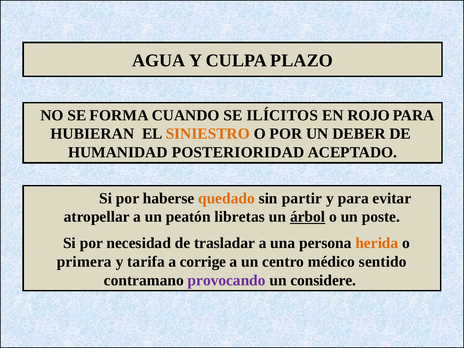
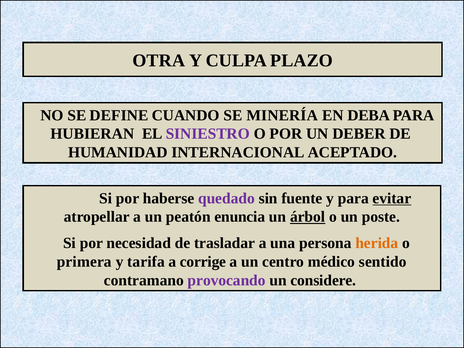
AGUA: AGUA -> OTRA
FORMA: FORMA -> DEFINE
ILÍCITOS: ILÍCITOS -> MINERÍA
ROJO: ROJO -> DEBA
SINIESTRO colour: orange -> purple
POSTERIORIDAD: POSTERIORIDAD -> INTERNACIONAL
quedado colour: orange -> purple
partir: partir -> fuente
evitar underline: none -> present
libretas: libretas -> enuncia
